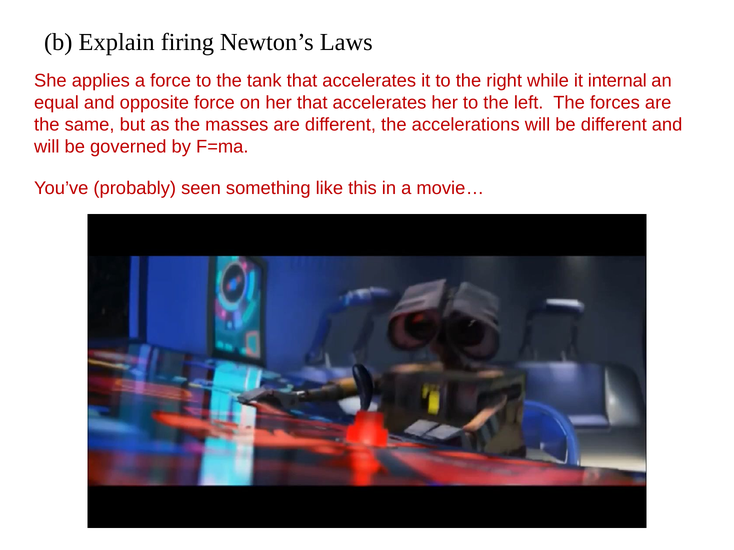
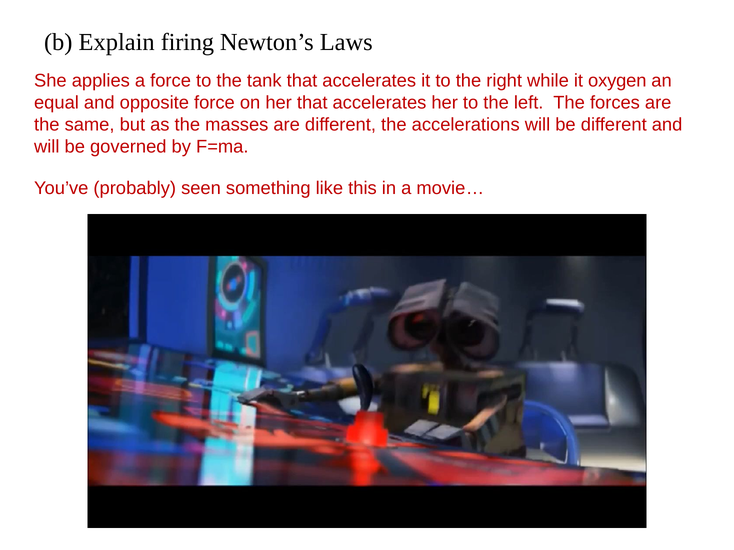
internal: internal -> oxygen
